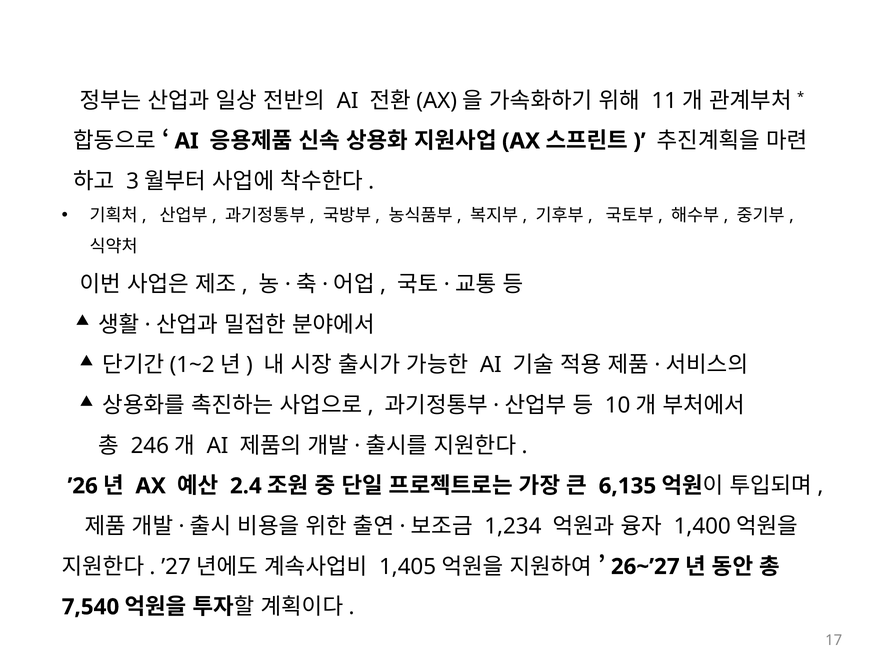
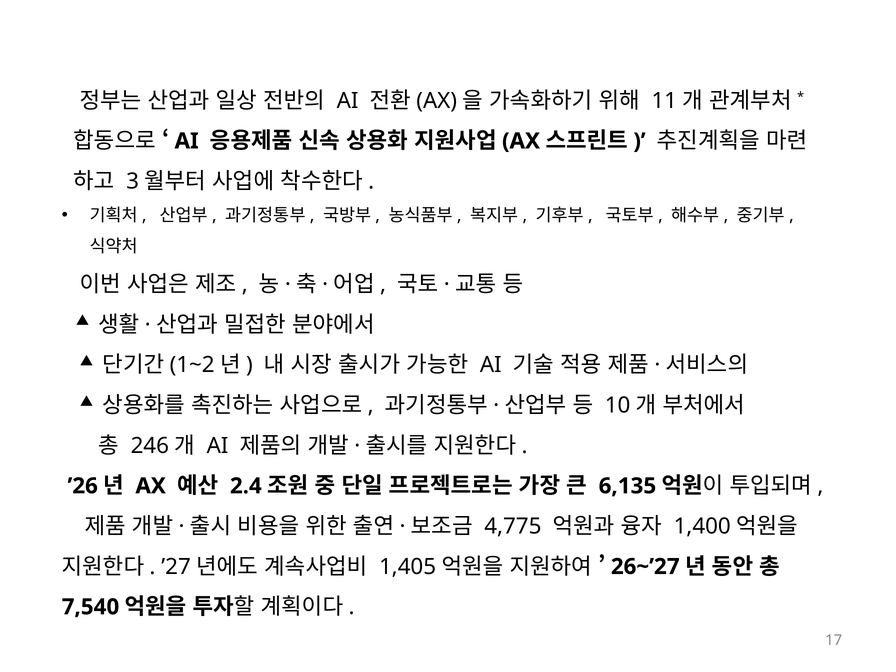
1,234: 1,234 -> 4,775
